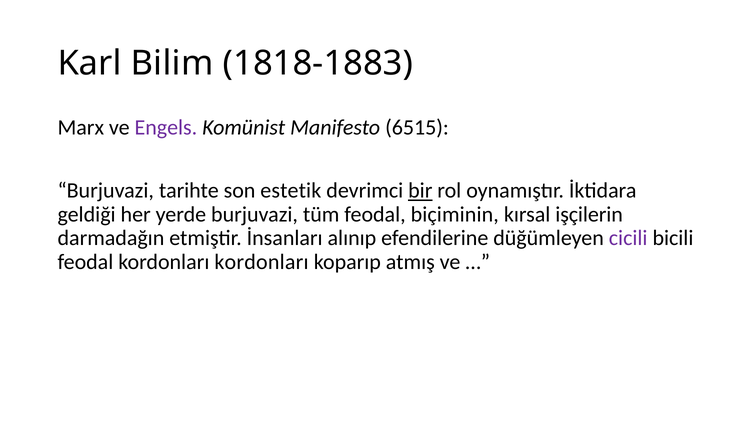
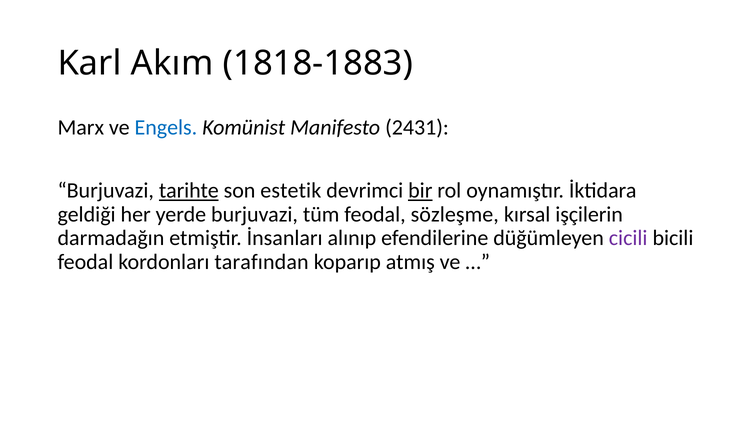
Bilim: Bilim -> Akım
Engels colour: purple -> blue
6515: 6515 -> 2431
tarihte underline: none -> present
biçiminin: biçiminin -> sözleşme
kordonları kordonları: kordonları -> tarafından
